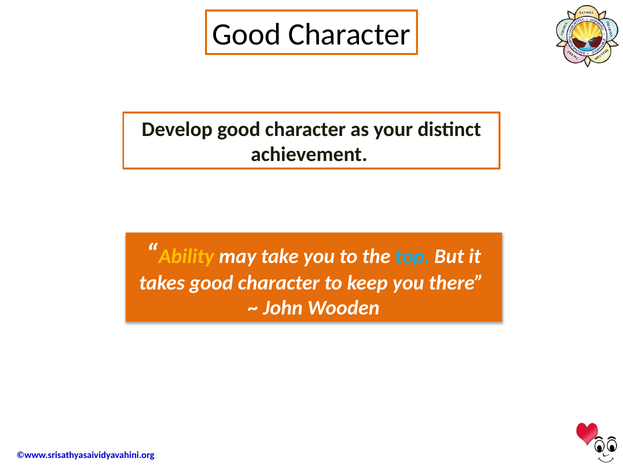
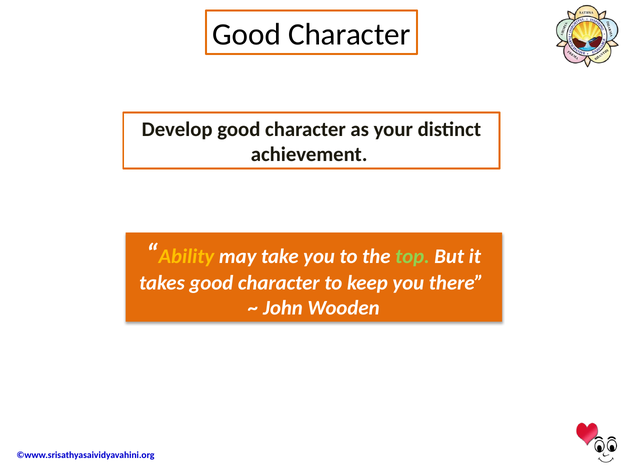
top colour: light blue -> light green
